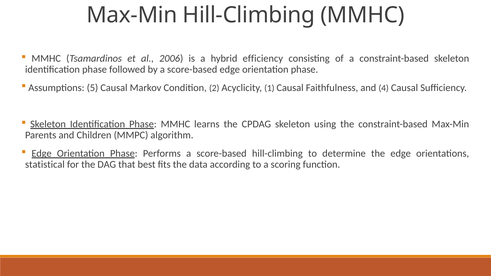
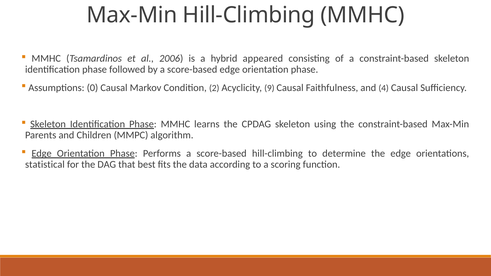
efficiency: efficiency -> appeared
5: 5 -> 0
1: 1 -> 9
